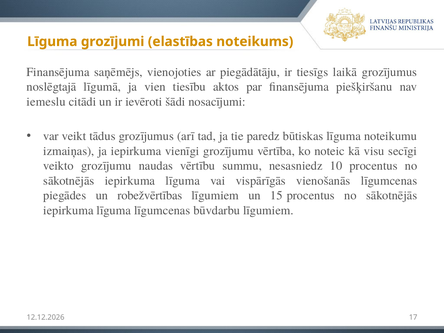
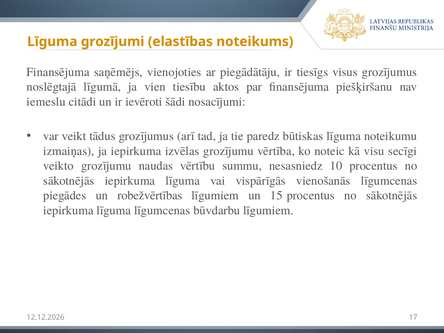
laikā: laikā -> visus
vienīgi: vienīgi -> izvēlas
